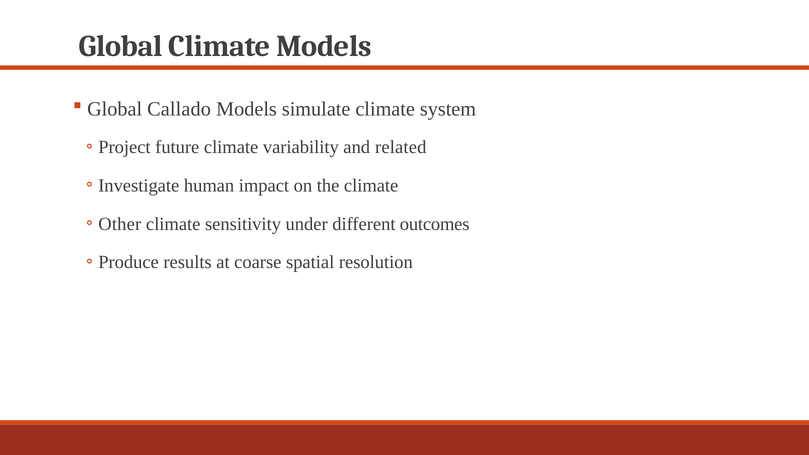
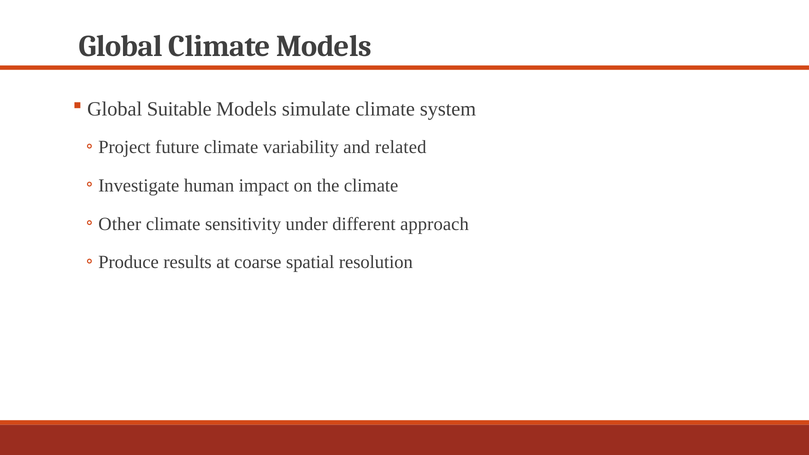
Callado: Callado -> Suitable
outcomes: outcomes -> approach
